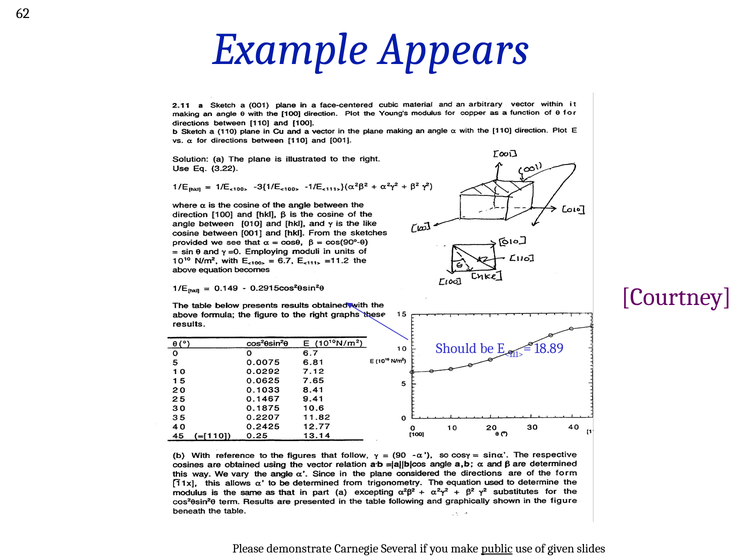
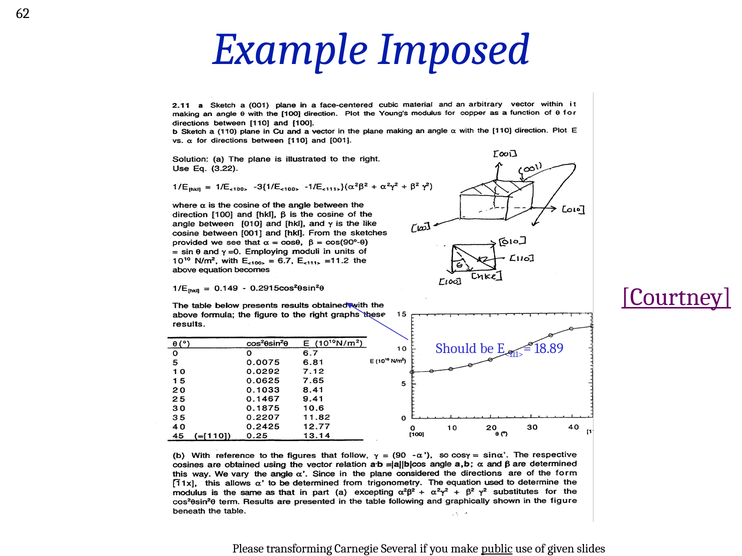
Appears: Appears -> Imposed
Courtney underline: none -> present
demonstrate: demonstrate -> transforming
